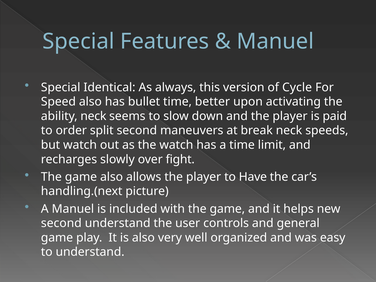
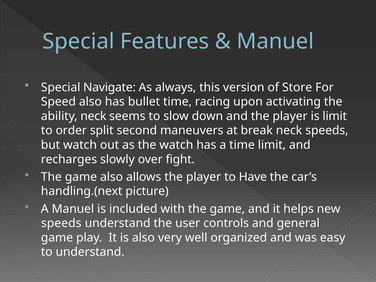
Identical: Identical -> Navigate
Cycle: Cycle -> Store
better: better -> racing
is paid: paid -> limit
second at (61, 223): second -> speeds
